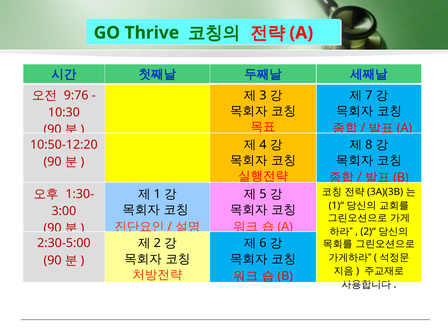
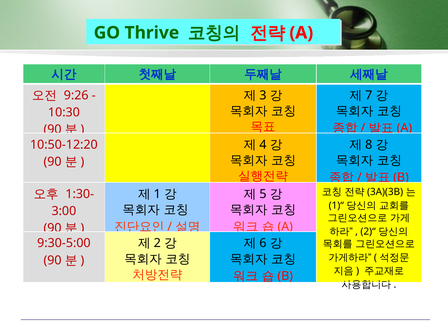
9:76: 9:76 -> 9:26
2:30-5:00: 2:30-5:00 -> 9:30-5:00
